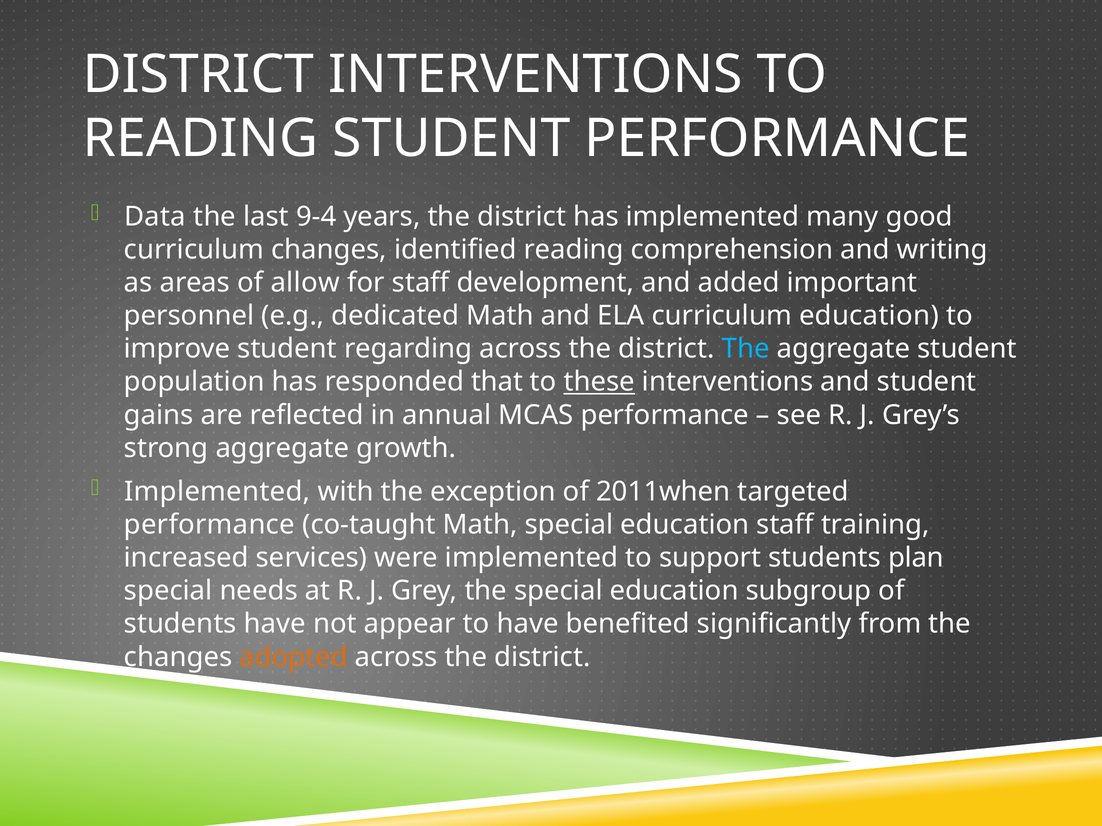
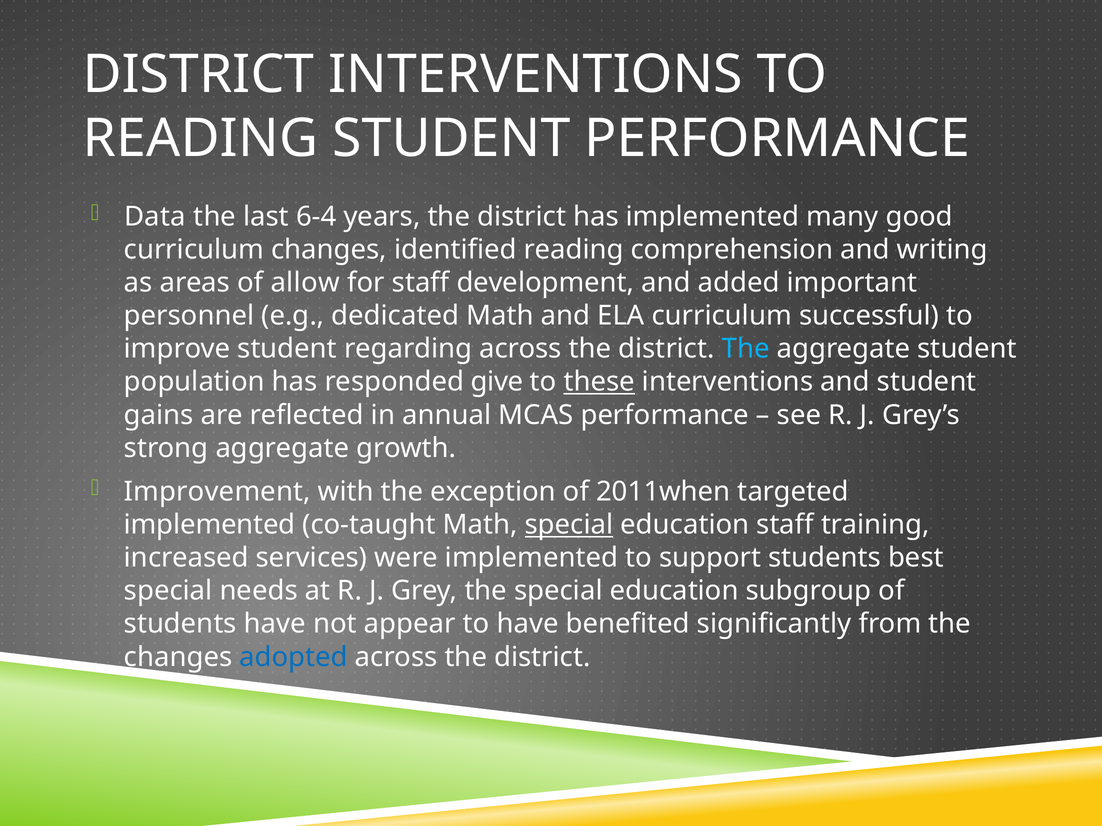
9-4: 9-4 -> 6-4
curriculum education: education -> successful
that: that -> give
Implemented at (217, 492): Implemented -> Improvement
performance at (209, 525): performance -> implemented
special at (569, 525) underline: none -> present
plan: plan -> best
adopted colour: orange -> blue
